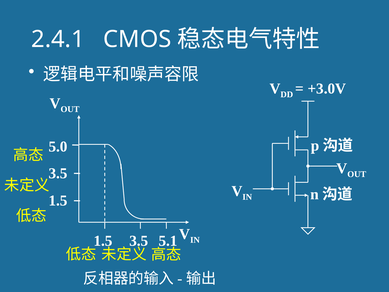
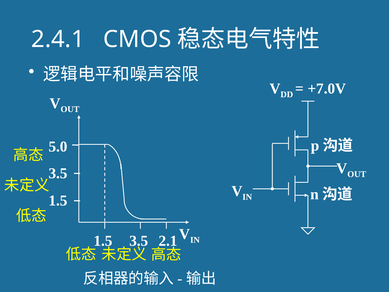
+3.0V: +3.0V -> +7.0V
5.1: 5.1 -> 2.1
